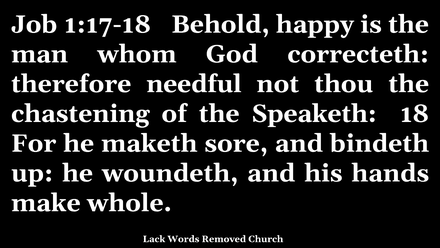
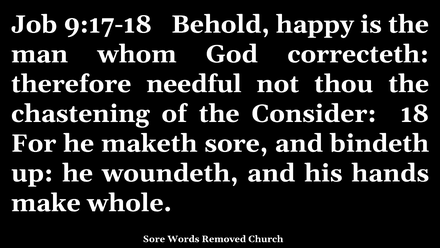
1:17-18: 1:17-18 -> 9:17-18
Speaketh: Speaketh -> Consider
Lack at (154, 239): Lack -> Sore
